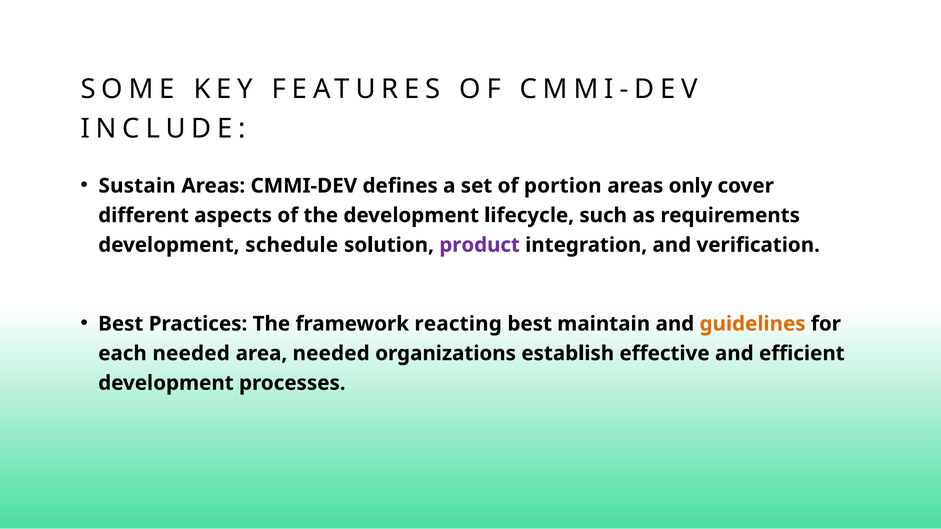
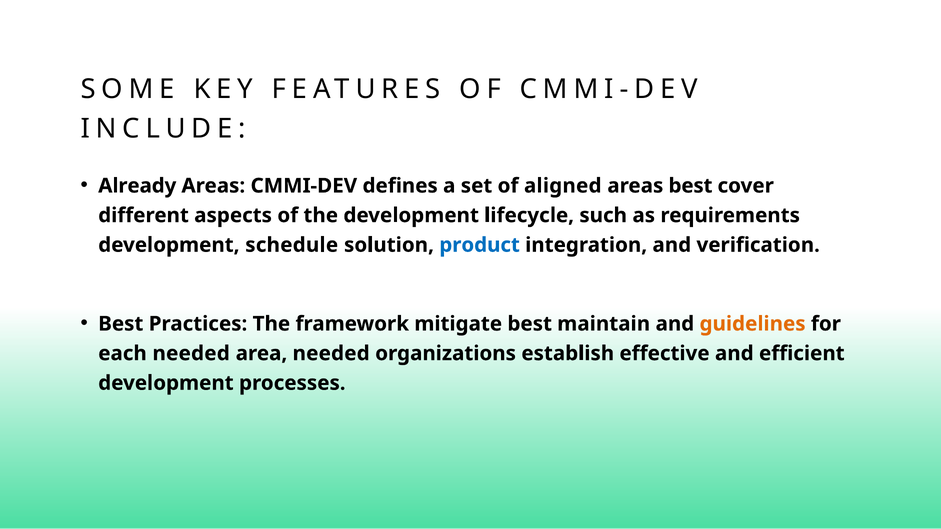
Sustain: Sustain -> Already
portion: portion -> aligned
areas only: only -> best
product colour: purple -> blue
reacting: reacting -> mitigate
